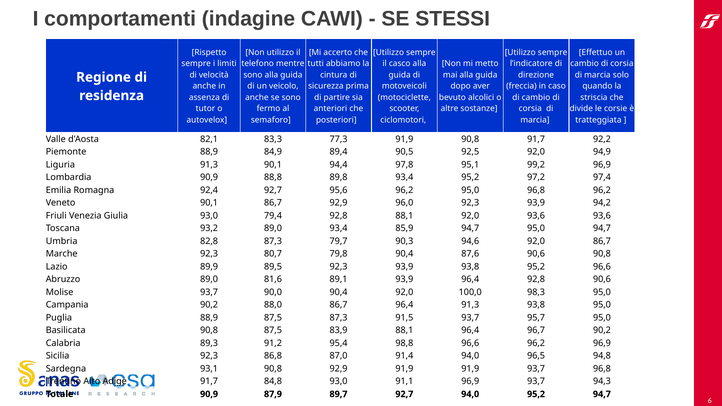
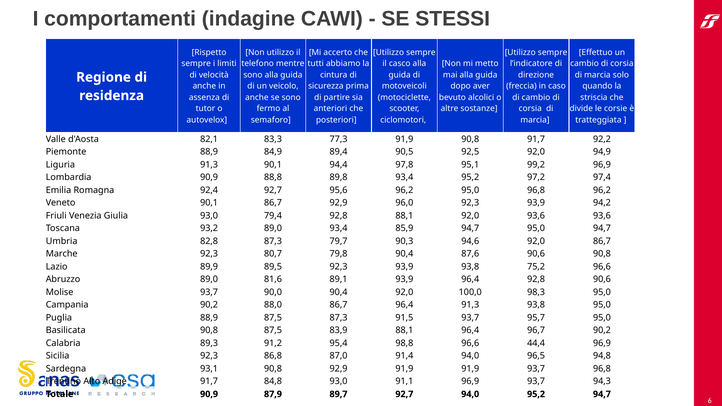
93,8 95,2: 95,2 -> 75,2
96,6 96,2: 96,2 -> 44,4
